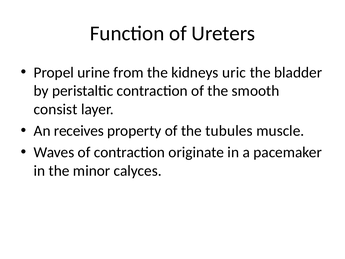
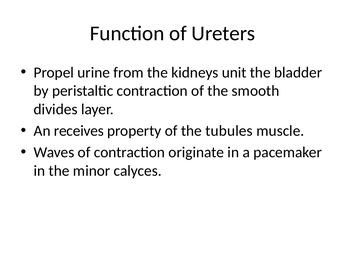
uric: uric -> unit
consist: consist -> divides
